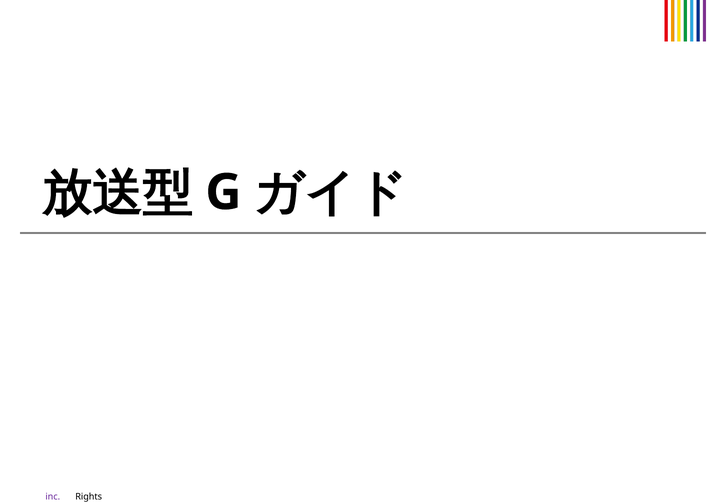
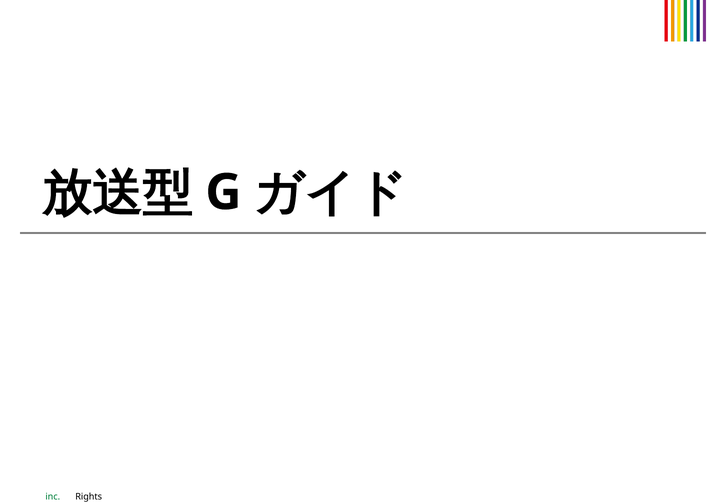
inc colour: purple -> green
